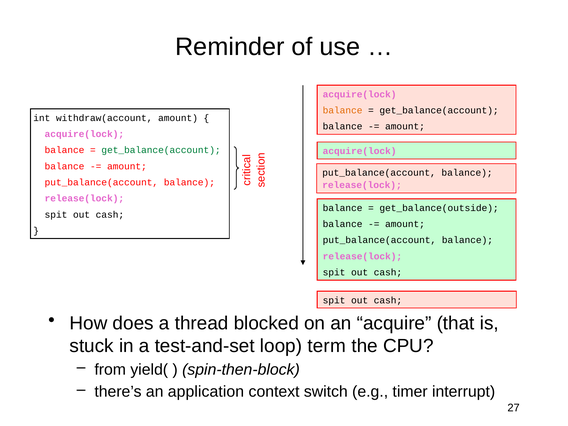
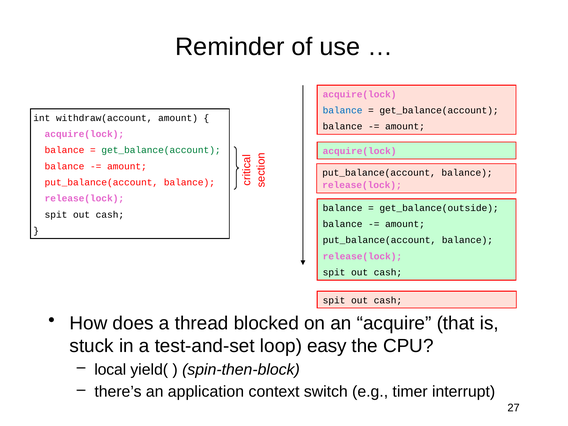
balance at (343, 110) colour: orange -> blue
term: term -> easy
from: from -> local
